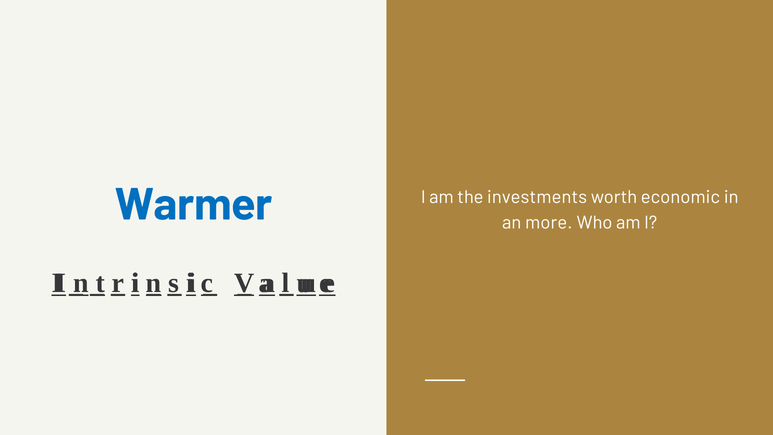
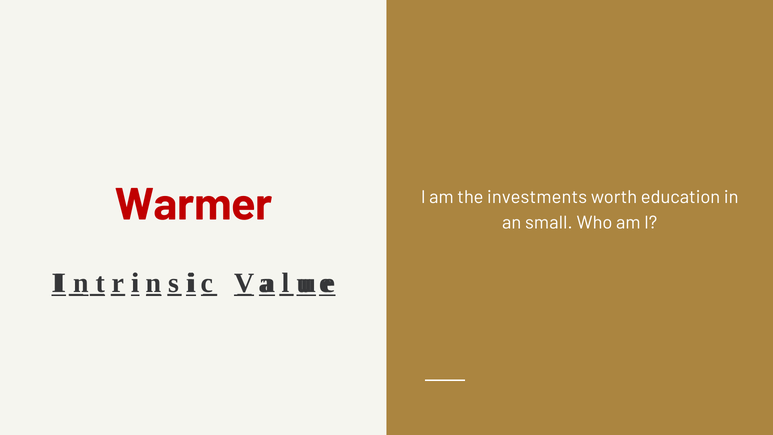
Warmer colour: blue -> red
economic: economic -> education
more: more -> small
